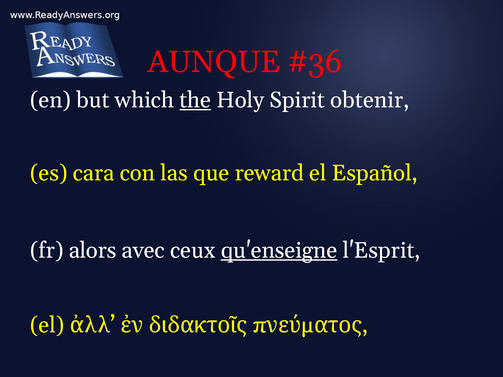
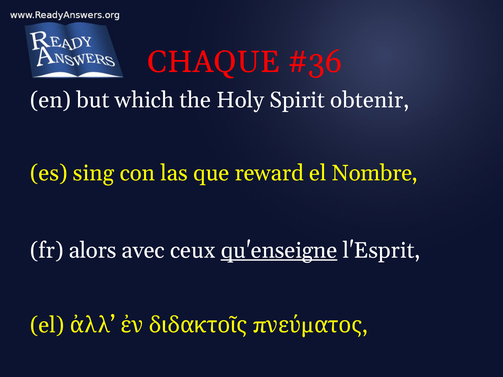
AUNQUE: AUNQUE -> CHAQUE
the underline: present -> none
cara: cara -> sing
Español: Español -> Nombre
